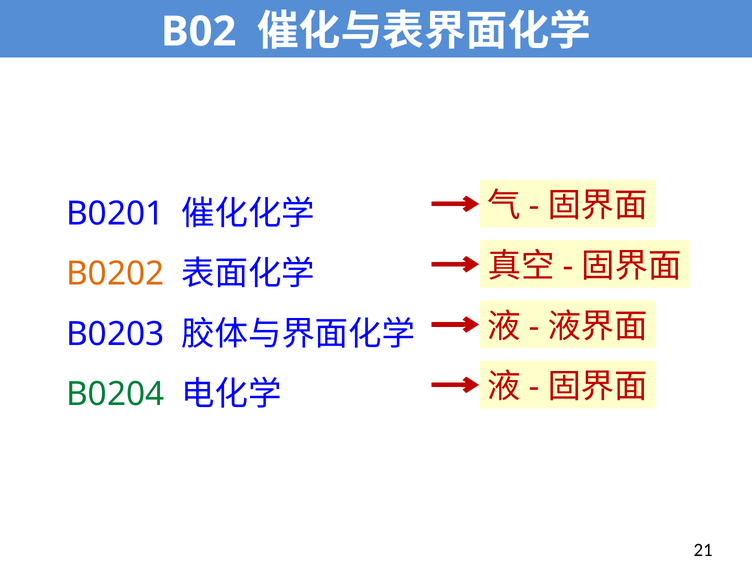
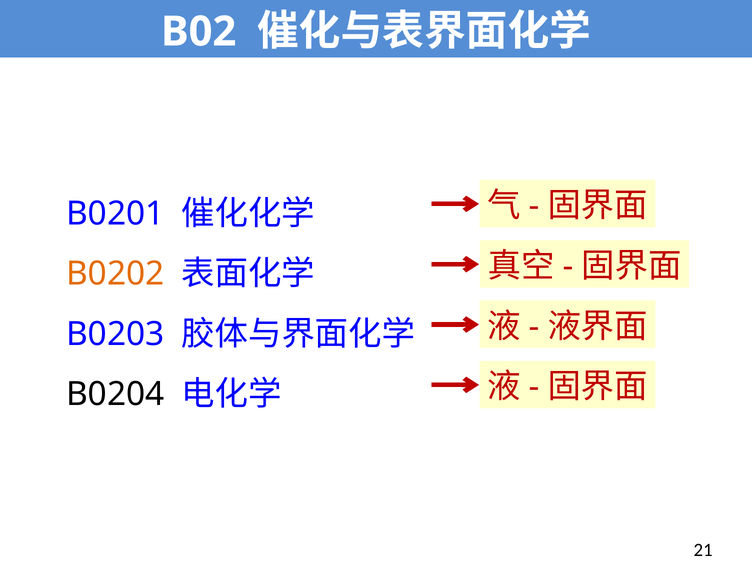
B0204 colour: green -> black
